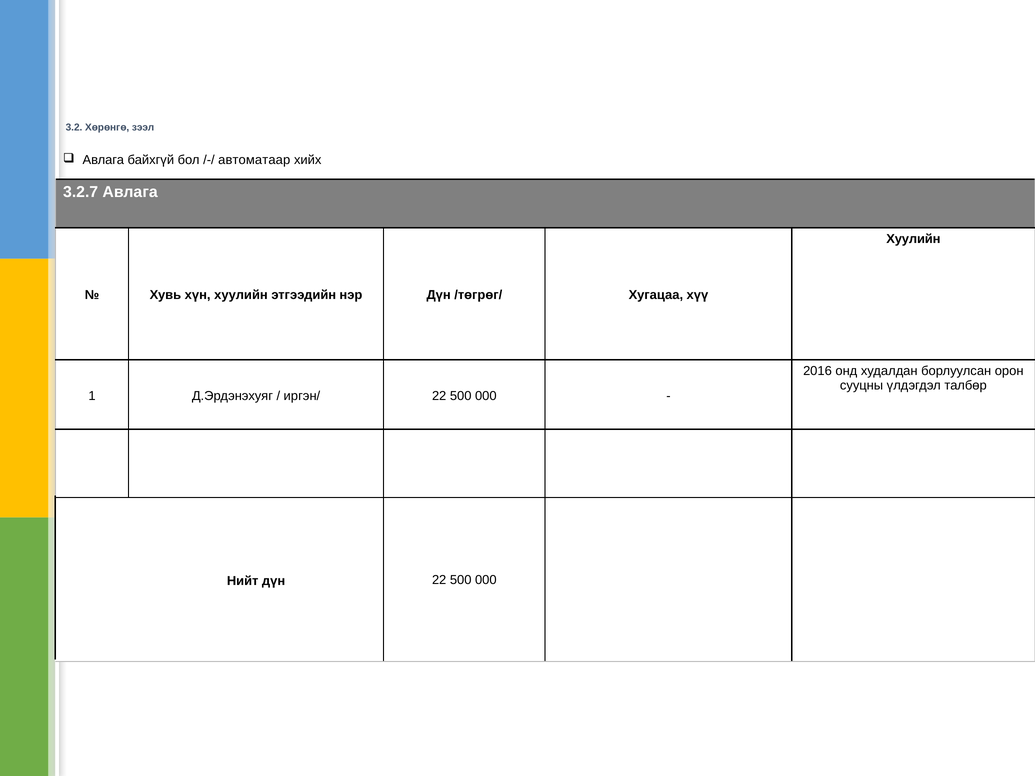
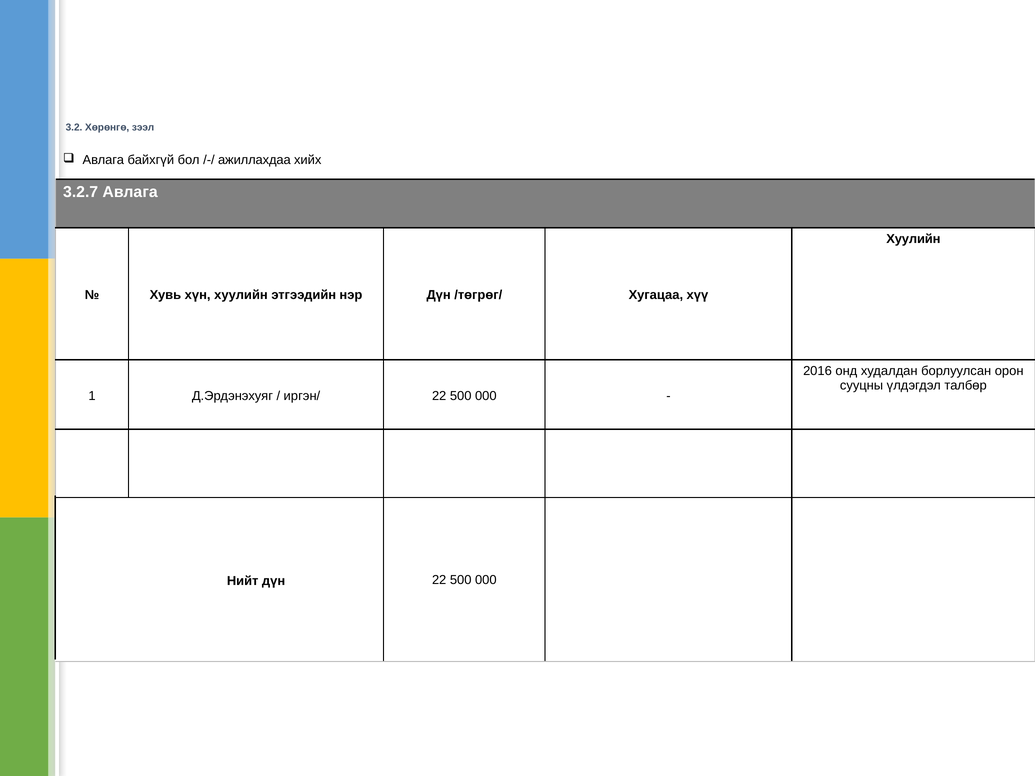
автоматаар: автоматаар -> ажиллахдаа
